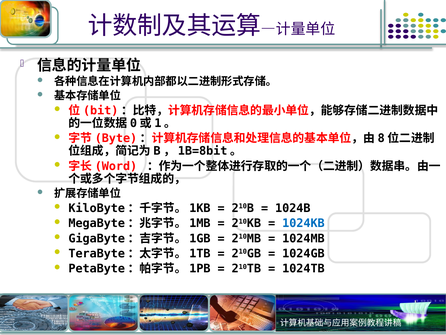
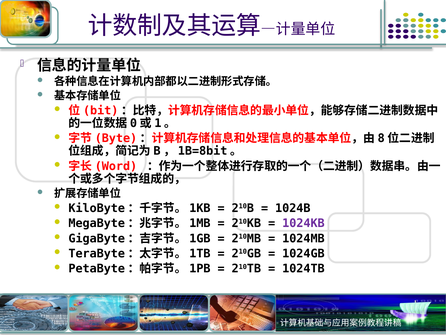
1024KB colour: blue -> purple
